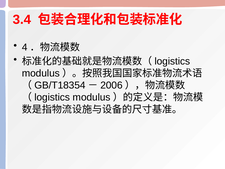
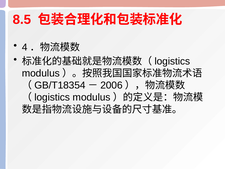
3.4: 3.4 -> 8.5
